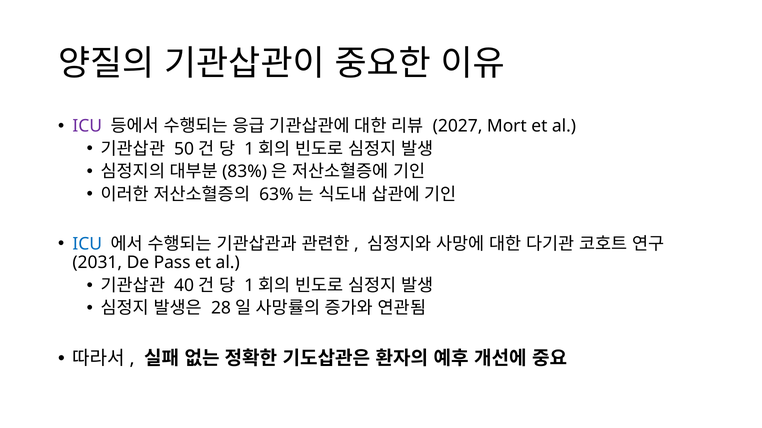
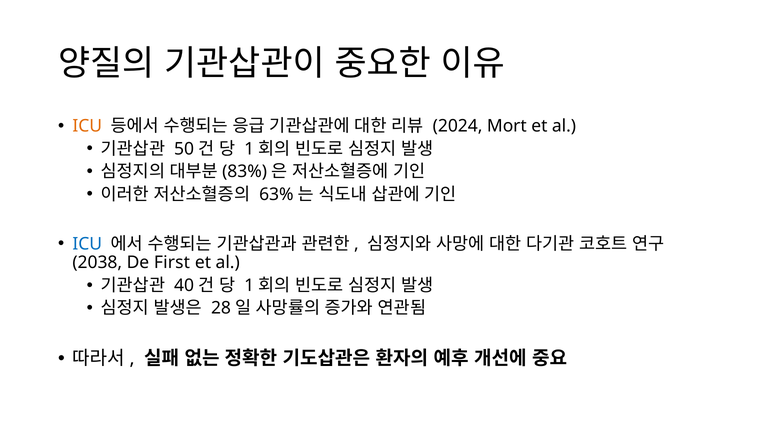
ICU at (87, 126) colour: purple -> orange
2027: 2027 -> 2024
2031: 2031 -> 2038
Pass: Pass -> First
